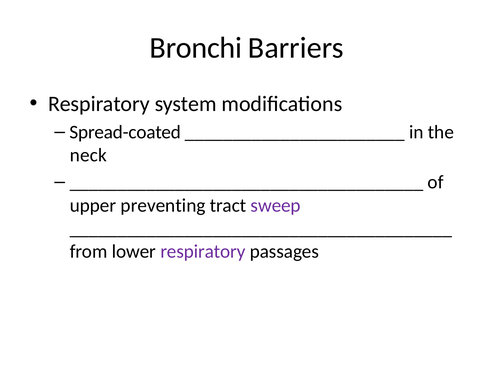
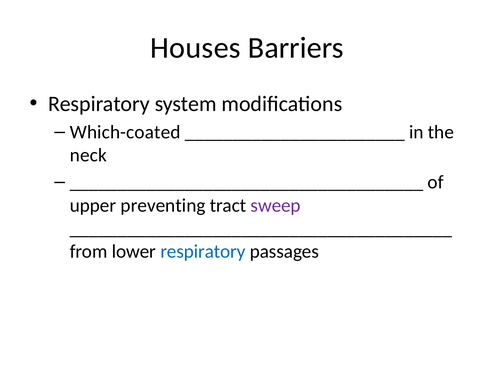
Bronchi: Bronchi -> Houses
Spread-coated: Spread-coated -> Which-coated
respiratory at (203, 251) colour: purple -> blue
